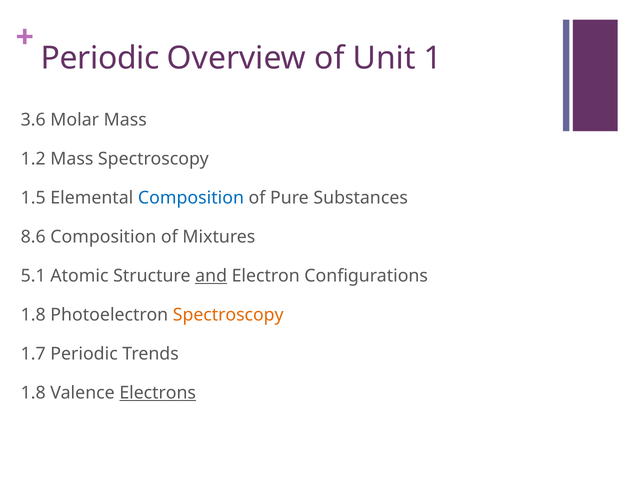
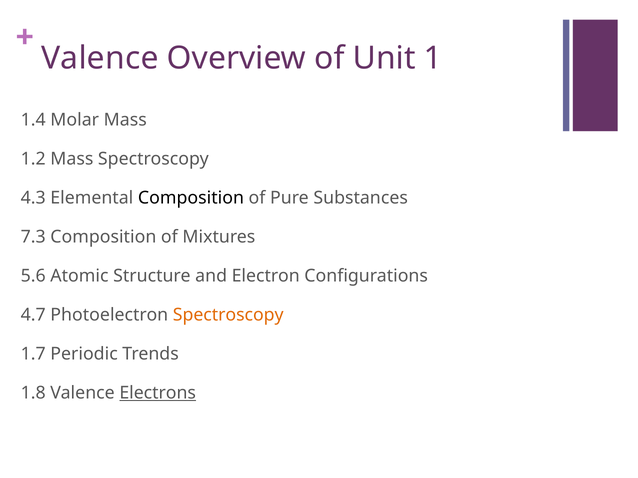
Periodic at (100, 58): Periodic -> Valence
3.6: 3.6 -> 1.4
1.5: 1.5 -> 4.3
Composition at (191, 198) colour: blue -> black
8.6: 8.6 -> 7.3
5.1: 5.1 -> 5.6
and underline: present -> none
1.8 at (33, 315): 1.8 -> 4.7
